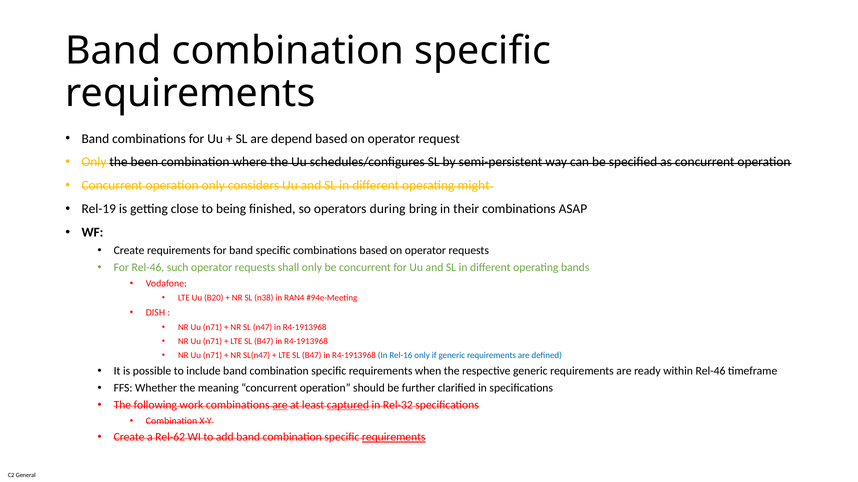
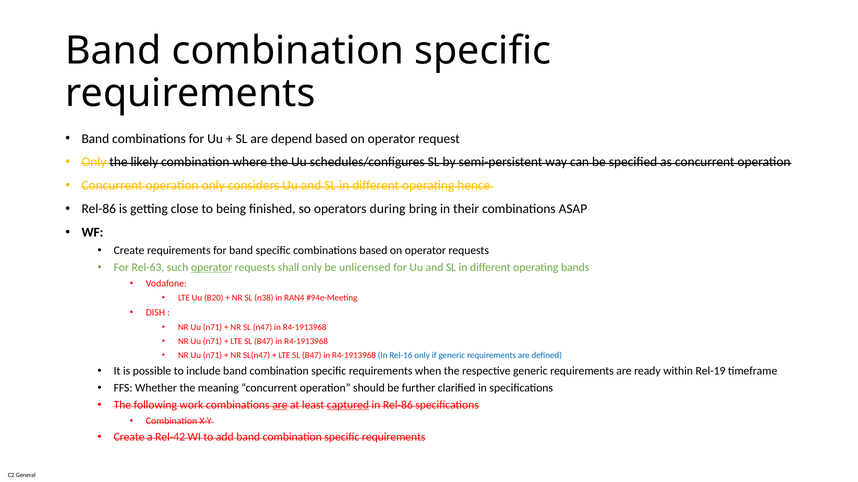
been: been -> likely
might: might -> hence
Rel-19 at (99, 209): Rel-19 -> Rel-86
For Rel-46: Rel-46 -> Rel-63
operator at (212, 268) underline: none -> present
be concurrent: concurrent -> unlicensed
within Rel-46: Rel-46 -> Rel-19
in Rel-32: Rel-32 -> Rel-86
Rel-62: Rel-62 -> Rel-42
requirements at (394, 437) underline: present -> none
